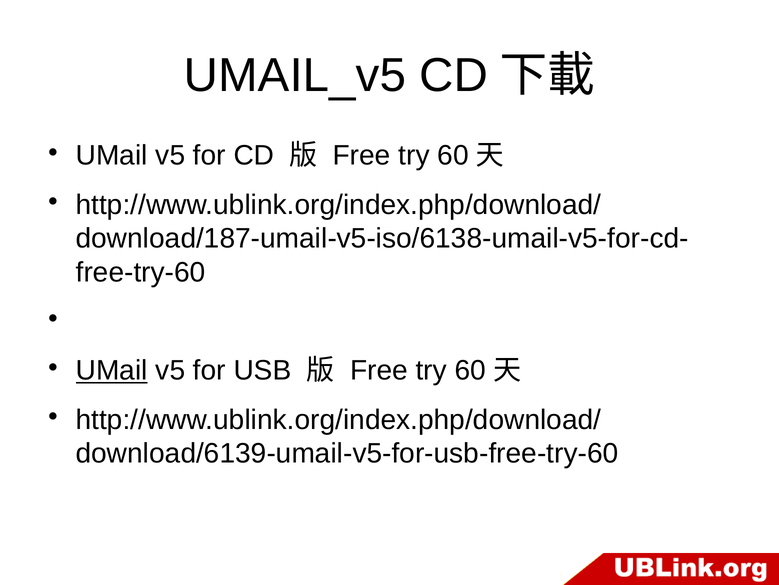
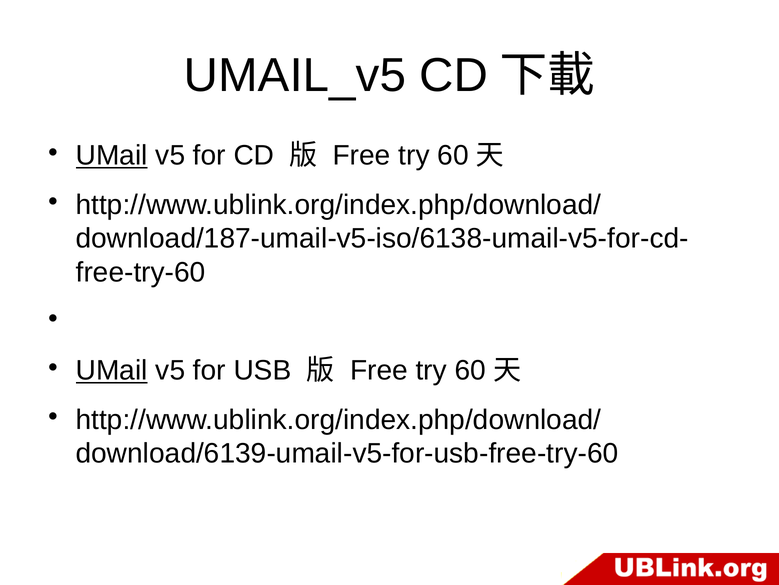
UMail at (112, 156) underline: none -> present
